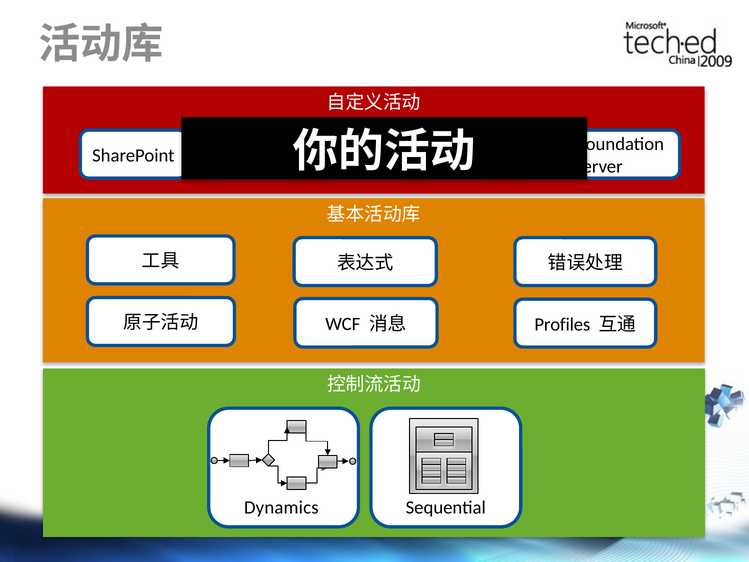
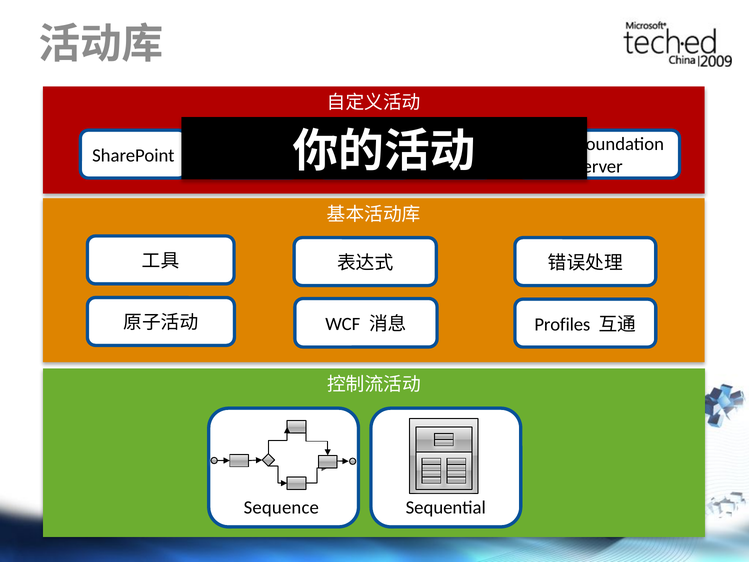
Dynamics at (281, 507): Dynamics -> Sequence
